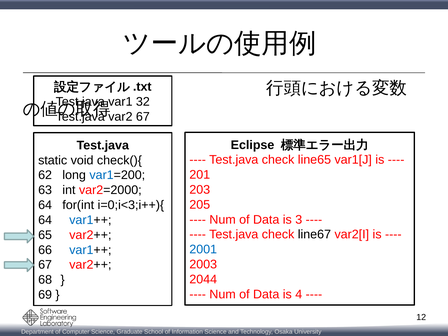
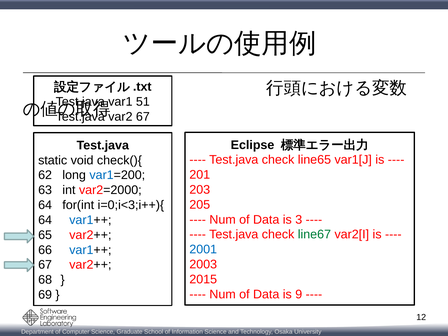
32: 32 -> 51
line67 colour: black -> green
2044: 2044 -> 2015
4: 4 -> 9
